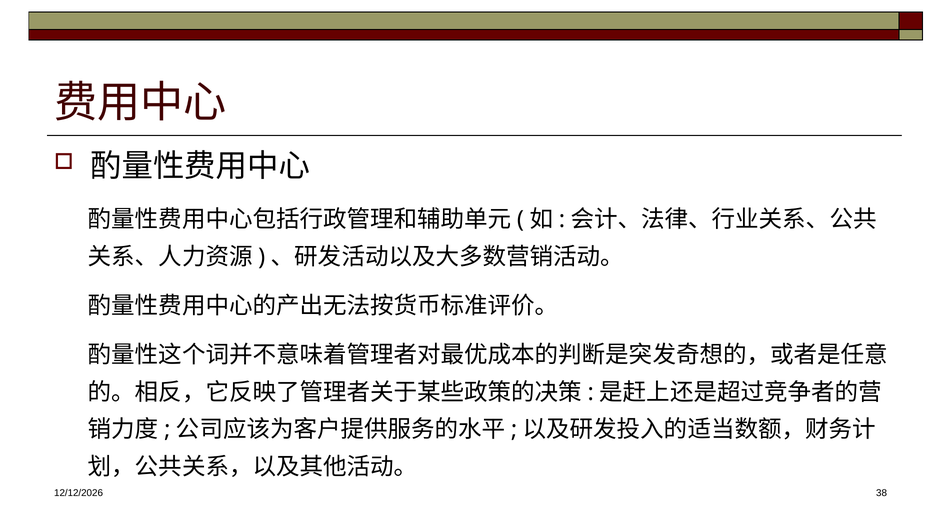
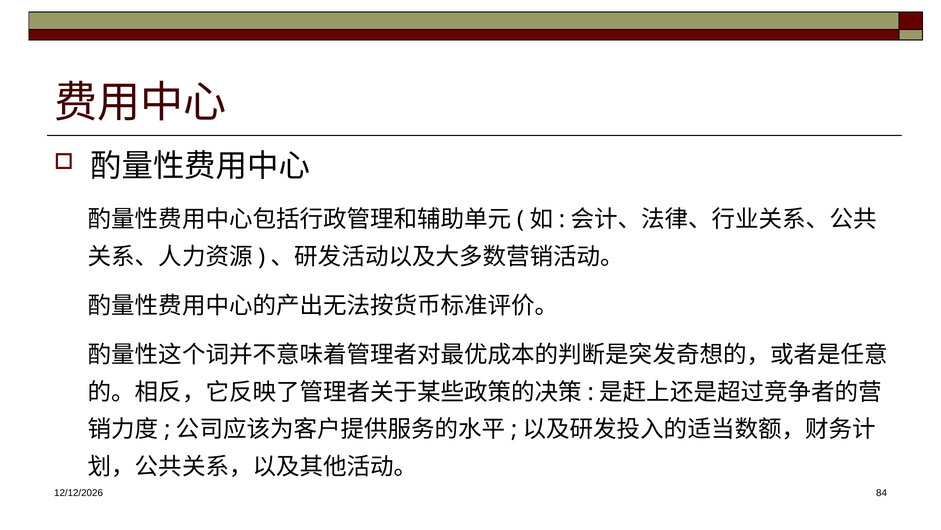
38: 38 -> 84
